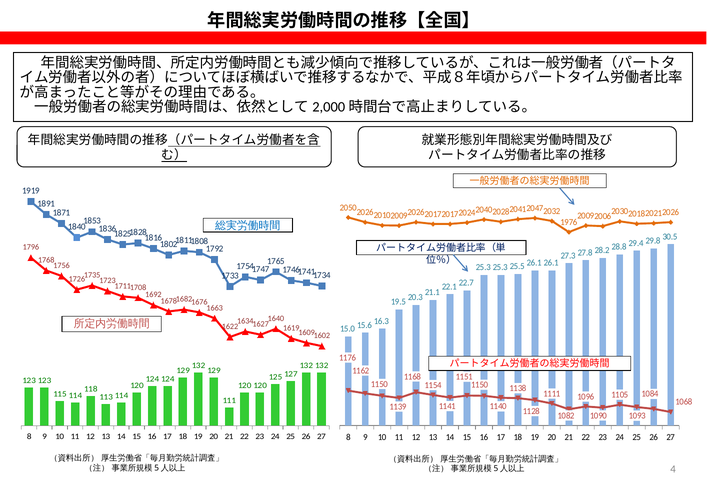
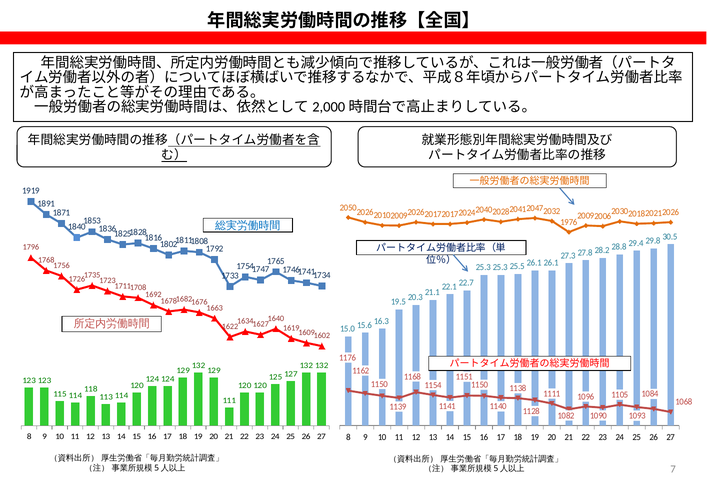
4: 4 -> 7
